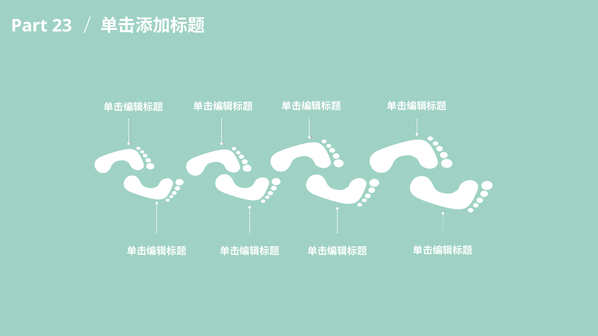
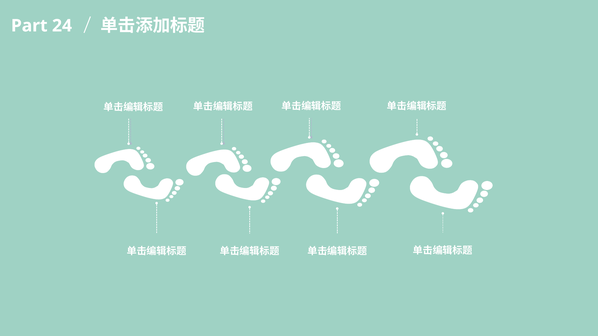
23: 23 -> 24
